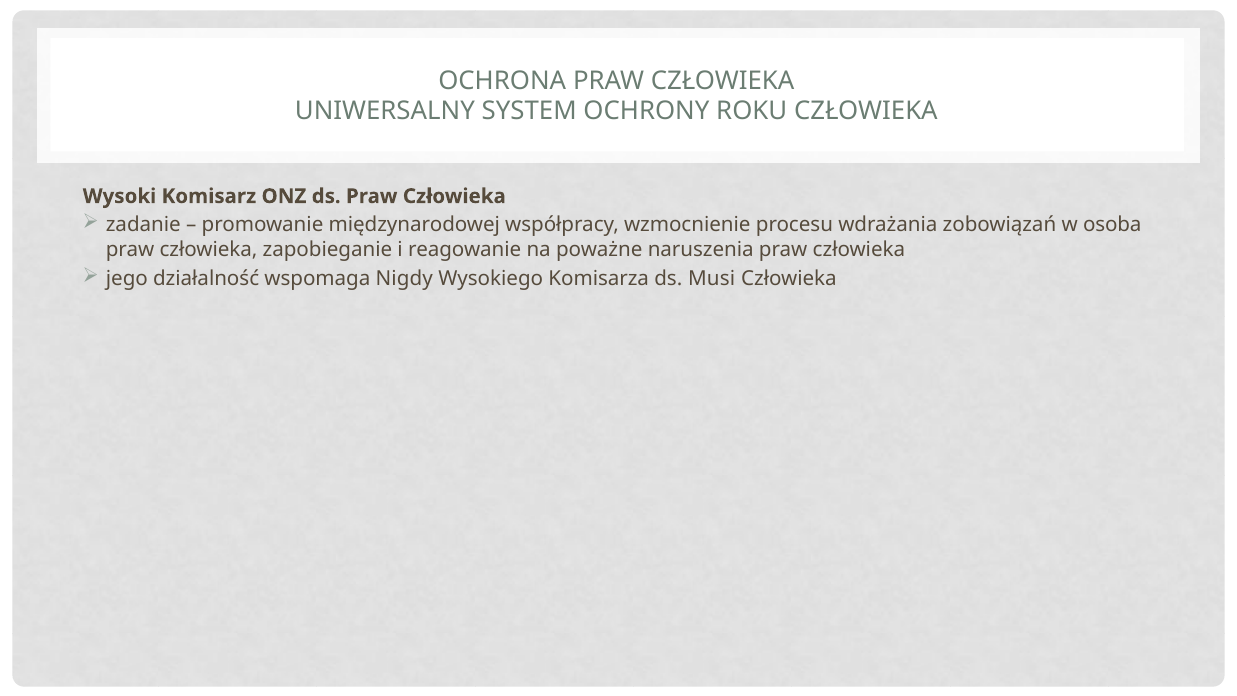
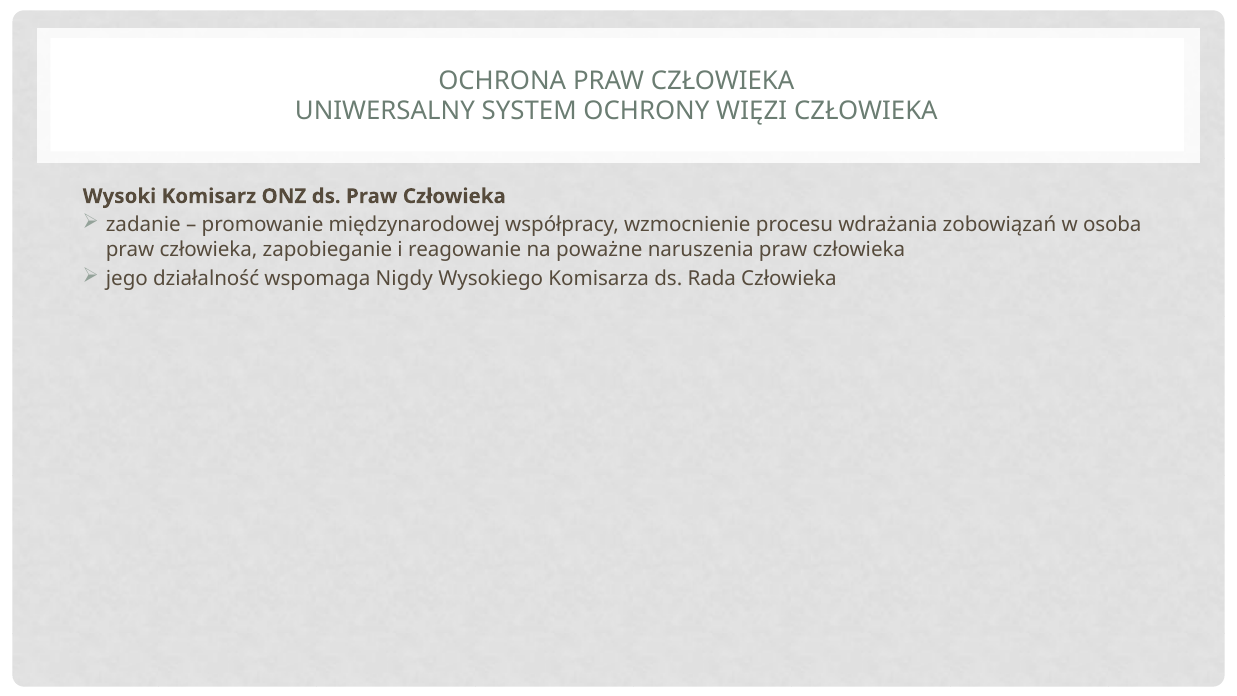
ROKU: ROKU -> WIĘZI
Musi: Musi -> Rada
